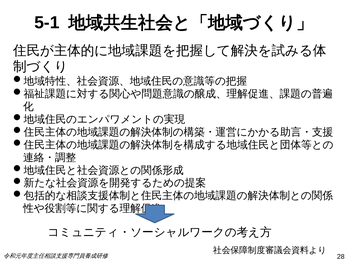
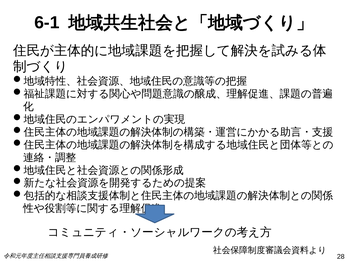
5-1: 5-1 -> 6-1
